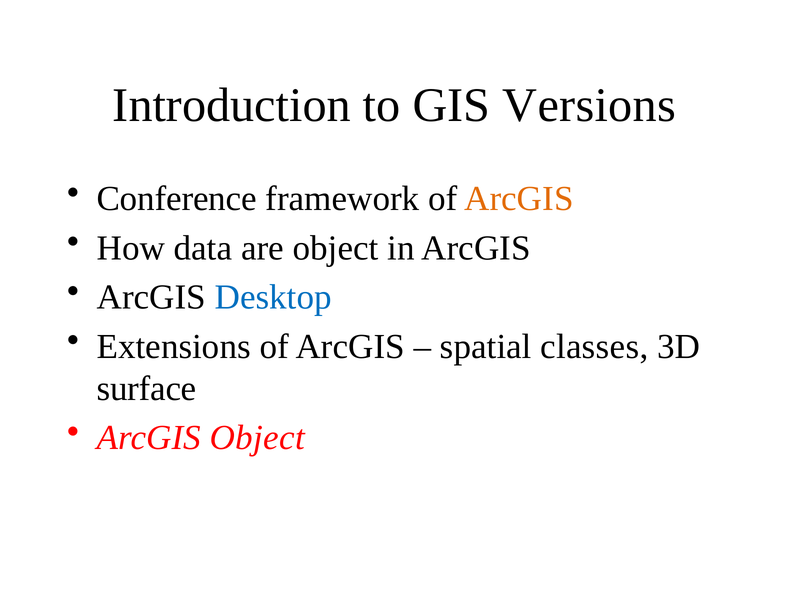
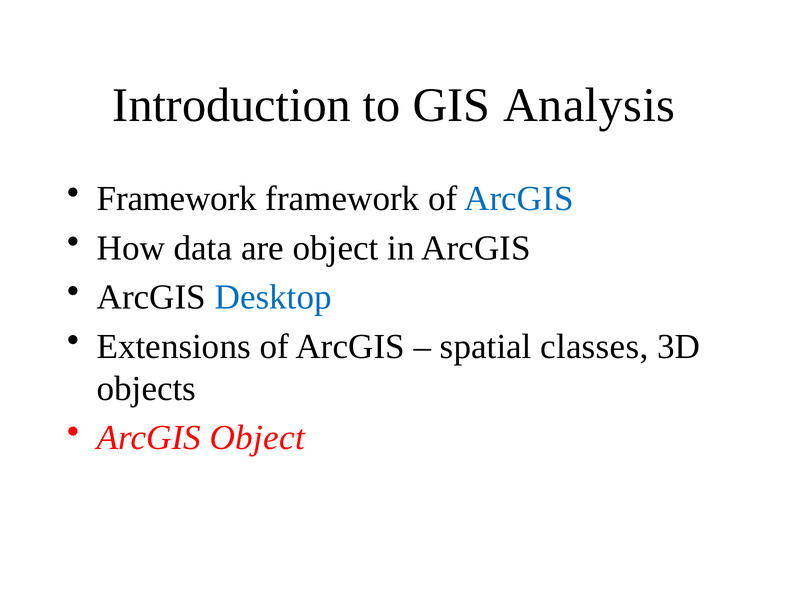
Versions: Versions -> Analysis
Conference at (177, 199): Conference -> Framework
ArcGIS at (519, 199) colour: orange -> blue
surface: surface -> objects
